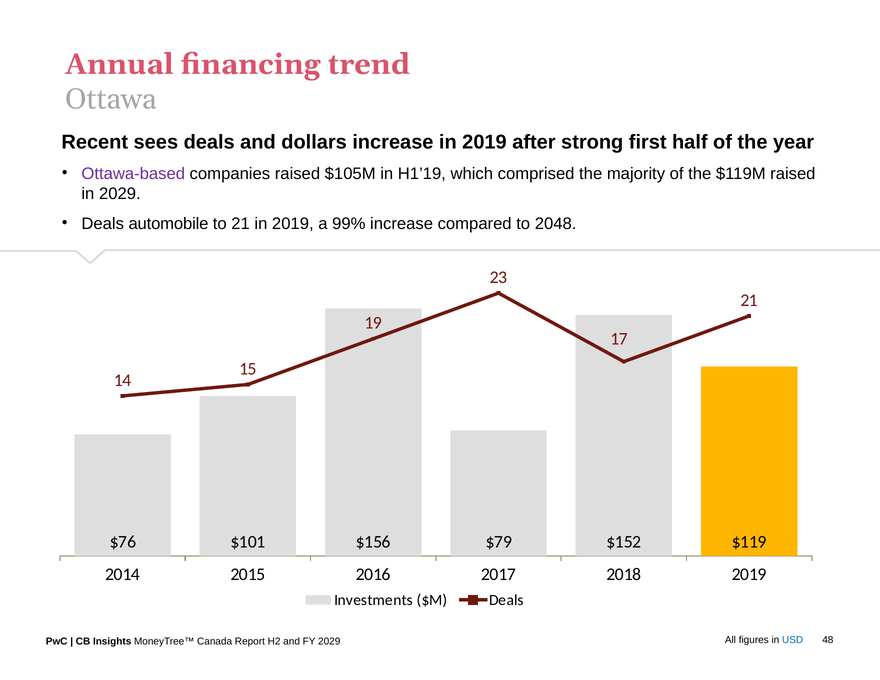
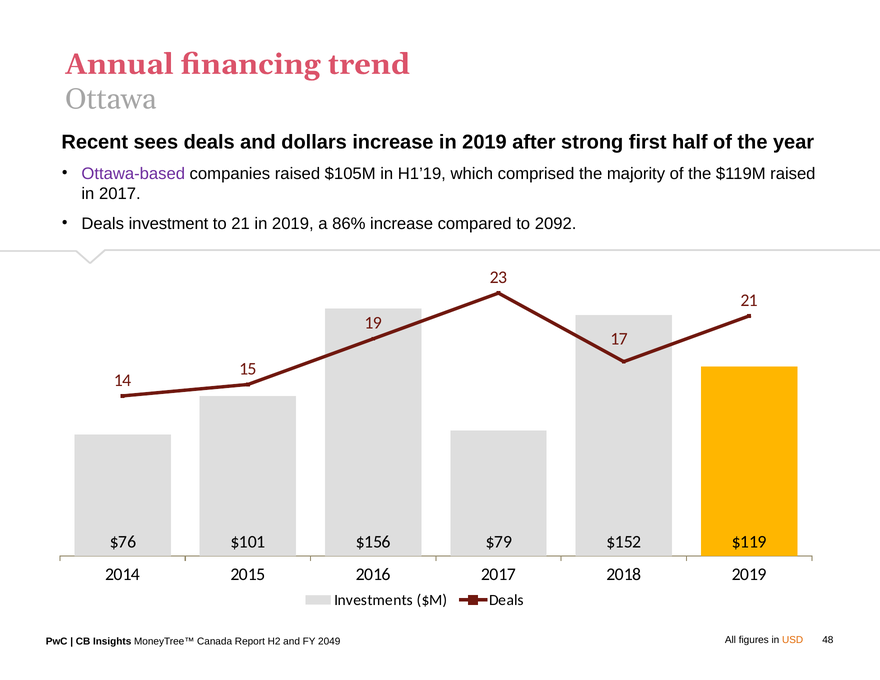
in 2029: 2029 -> 2017
automobile: automobile -> investment
99%: 99% -> 86%
2048: 2048 -> 2092
USD colour: blue -> orange
2029 at (329, 641): 2029 -> 2049
